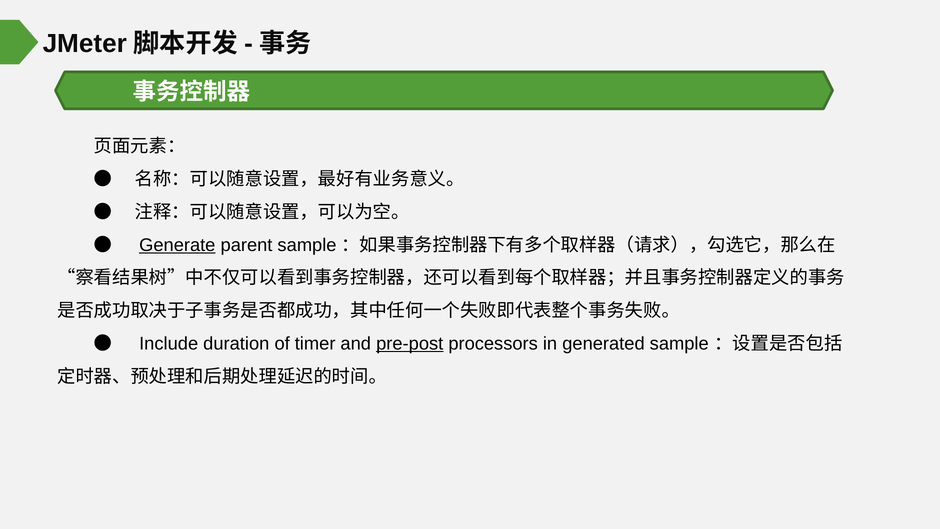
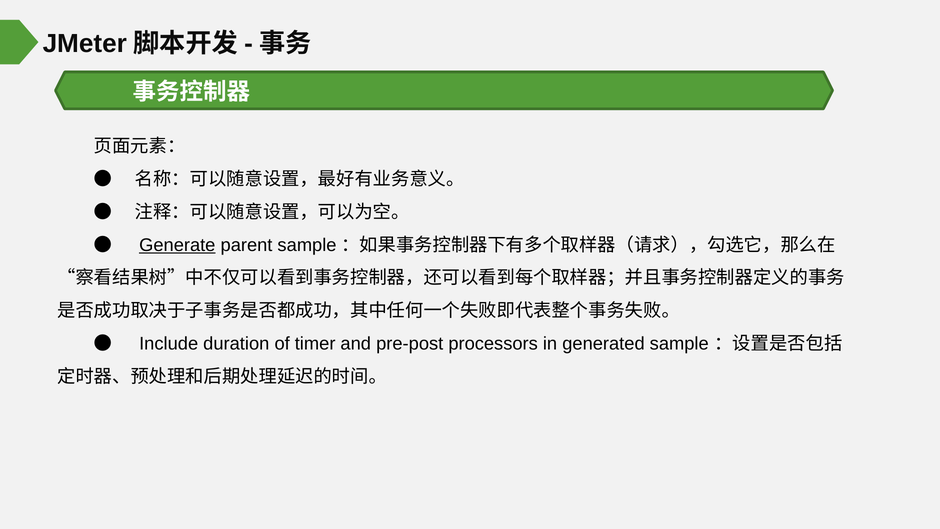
pre-post underline: present -> none
